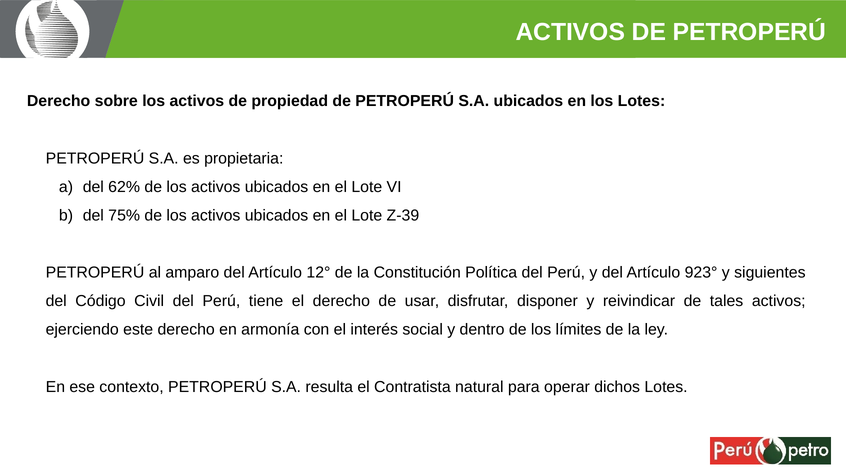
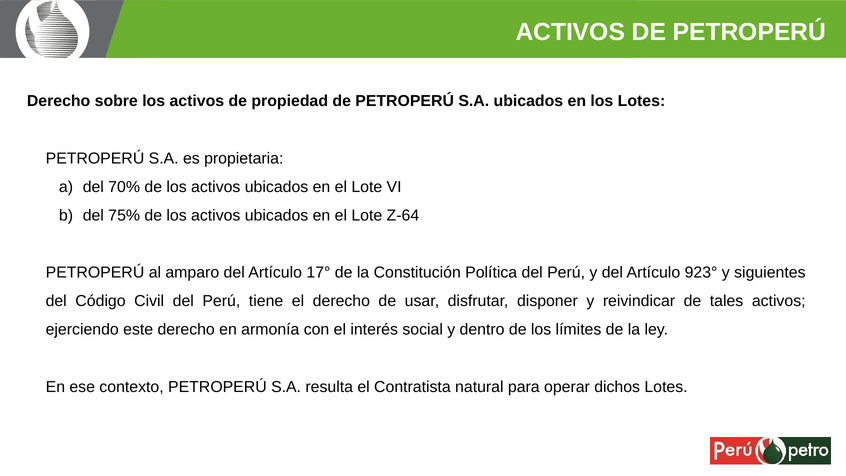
62%: 62% -> 70%
Z-39: Z-39 -> Z-64
12°: 12° -> 17°
